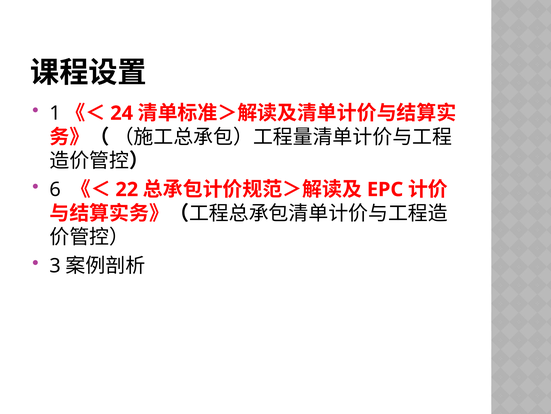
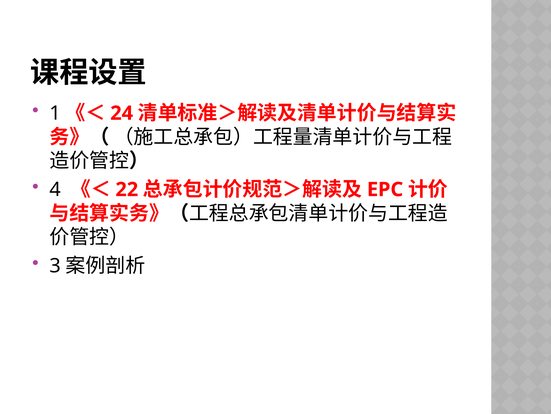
6: 6 -> 4
